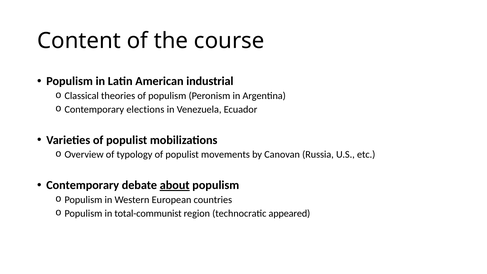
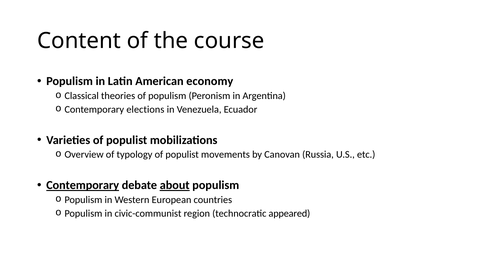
industrial: industrial -> economy
Contemporary at (83, 185) underline: none -> present
total-communist: total-communist -> civic-communist
